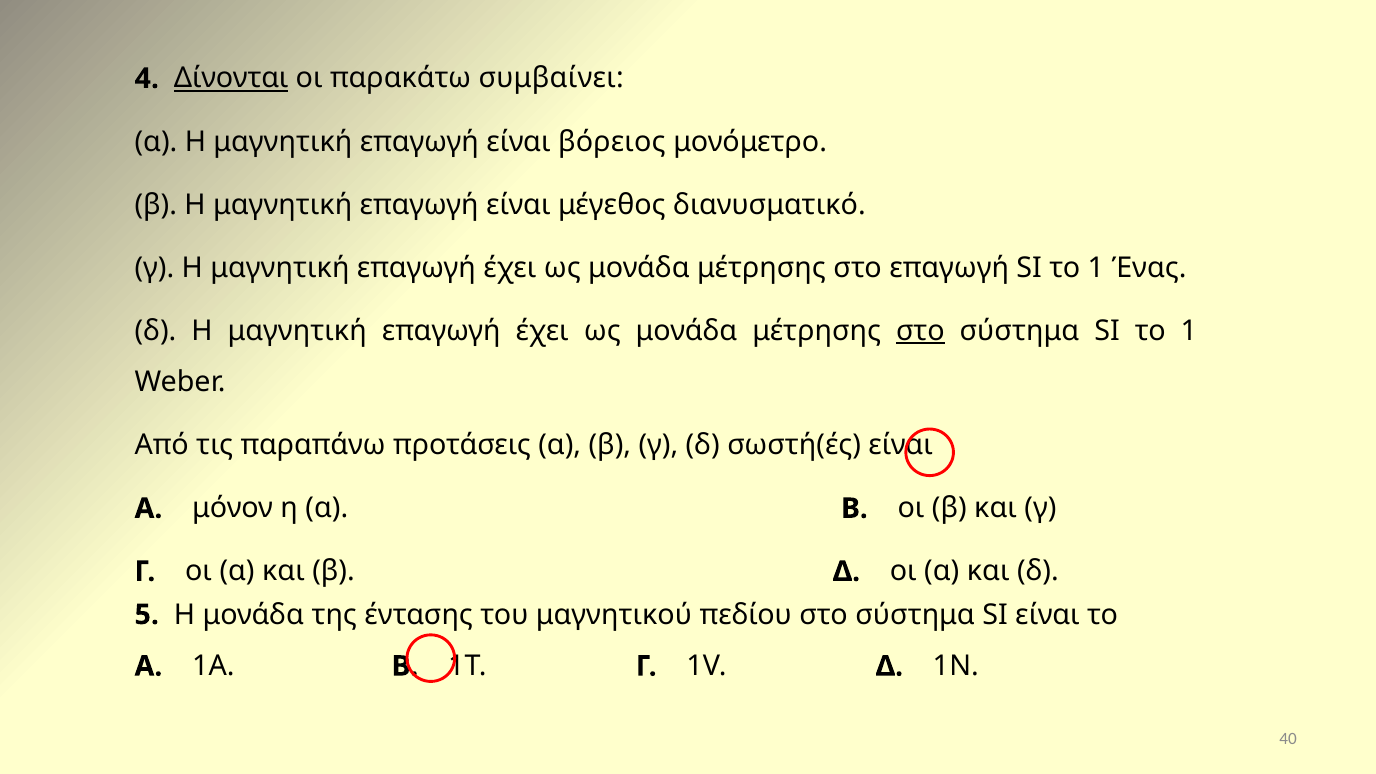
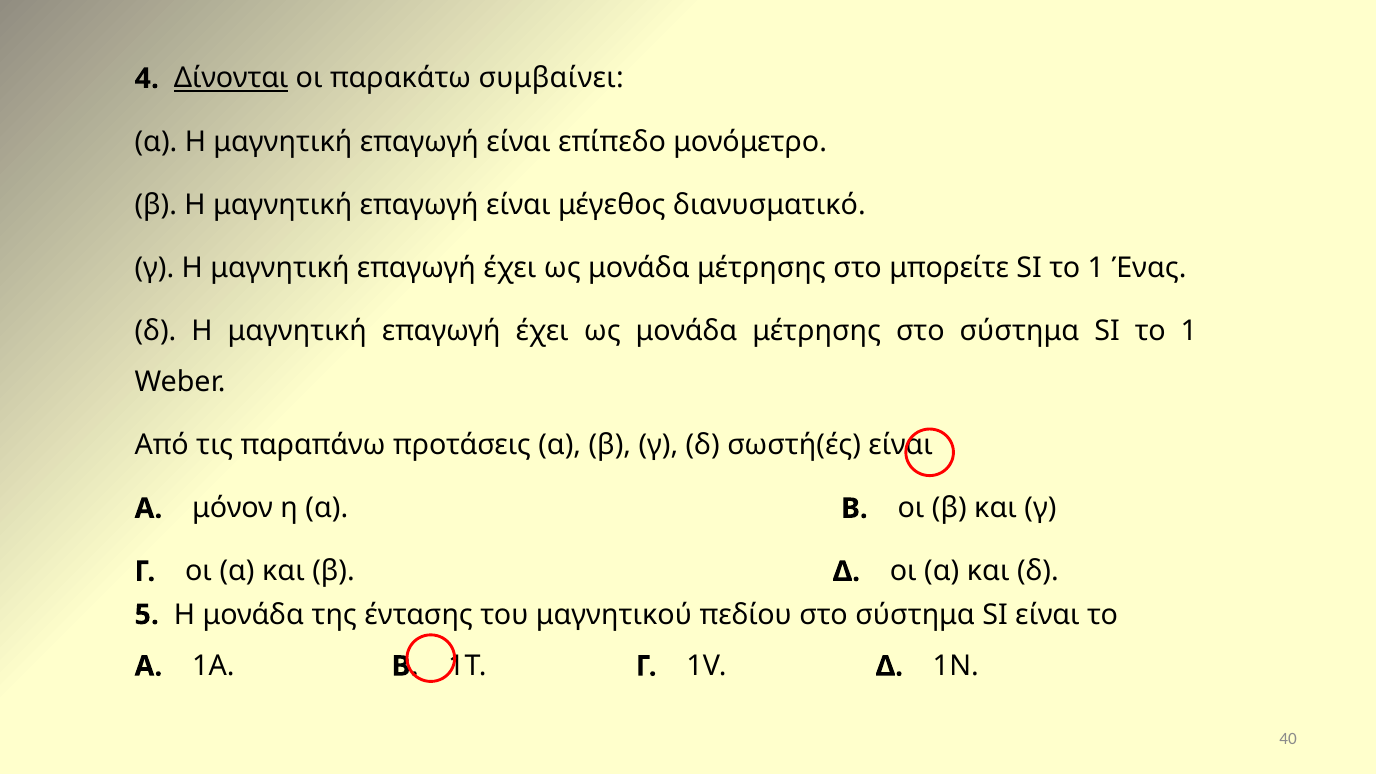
βόρειος: βόρειος -> επίπεδο
στο επαγωγή: επαγωγή -> μπορείτε
στο at (920, 331) underline: present -> none
